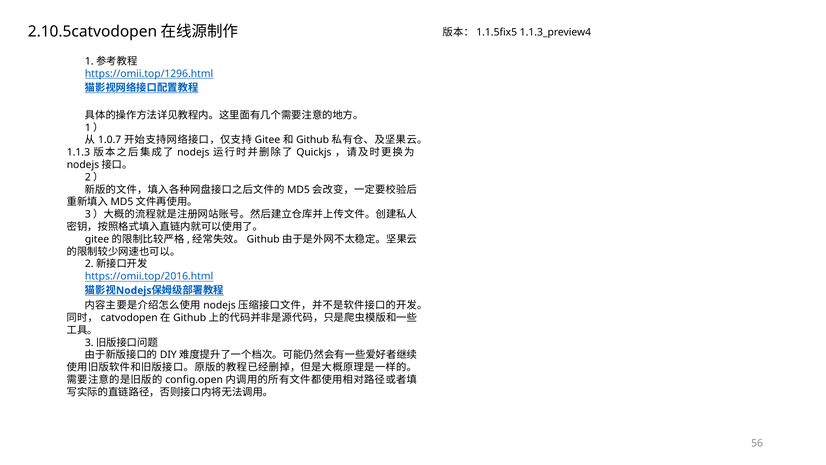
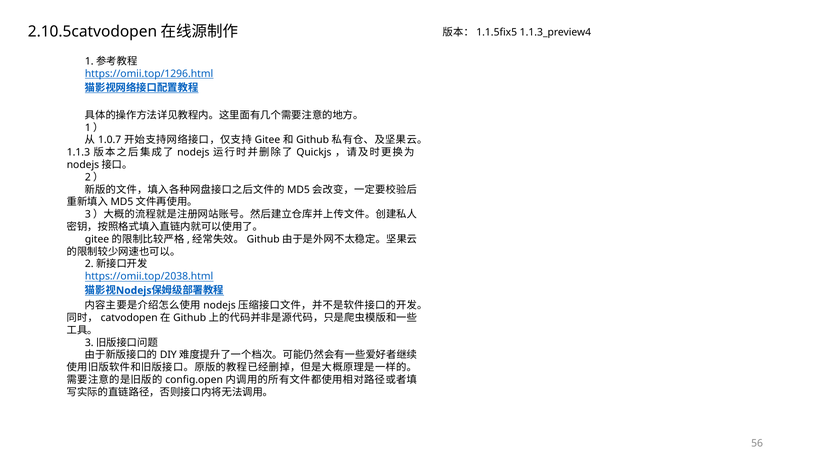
https://omii.top/2016.html: https://omii.top/2016.html -> https://omii.top/2038.html
